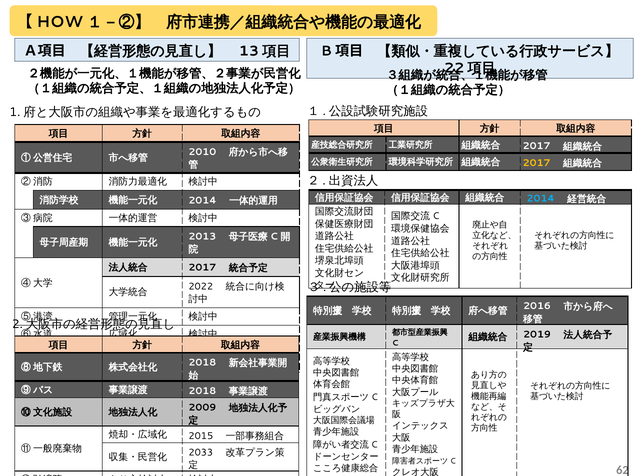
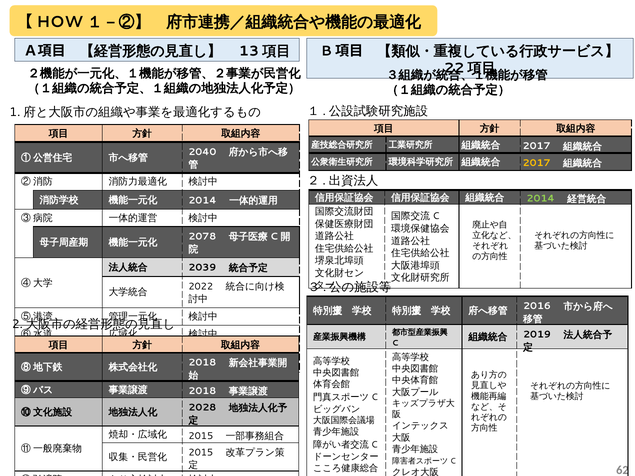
2010: 2010 -> 2040
2014 at (541, 199) colour: light blue -> light green
2013: 2013 -> 2078
2017 at (202, 268): 2017 -> 2039
2009: 2009 -> 2028
2033 at (201, 453): 2033 -> 2015
